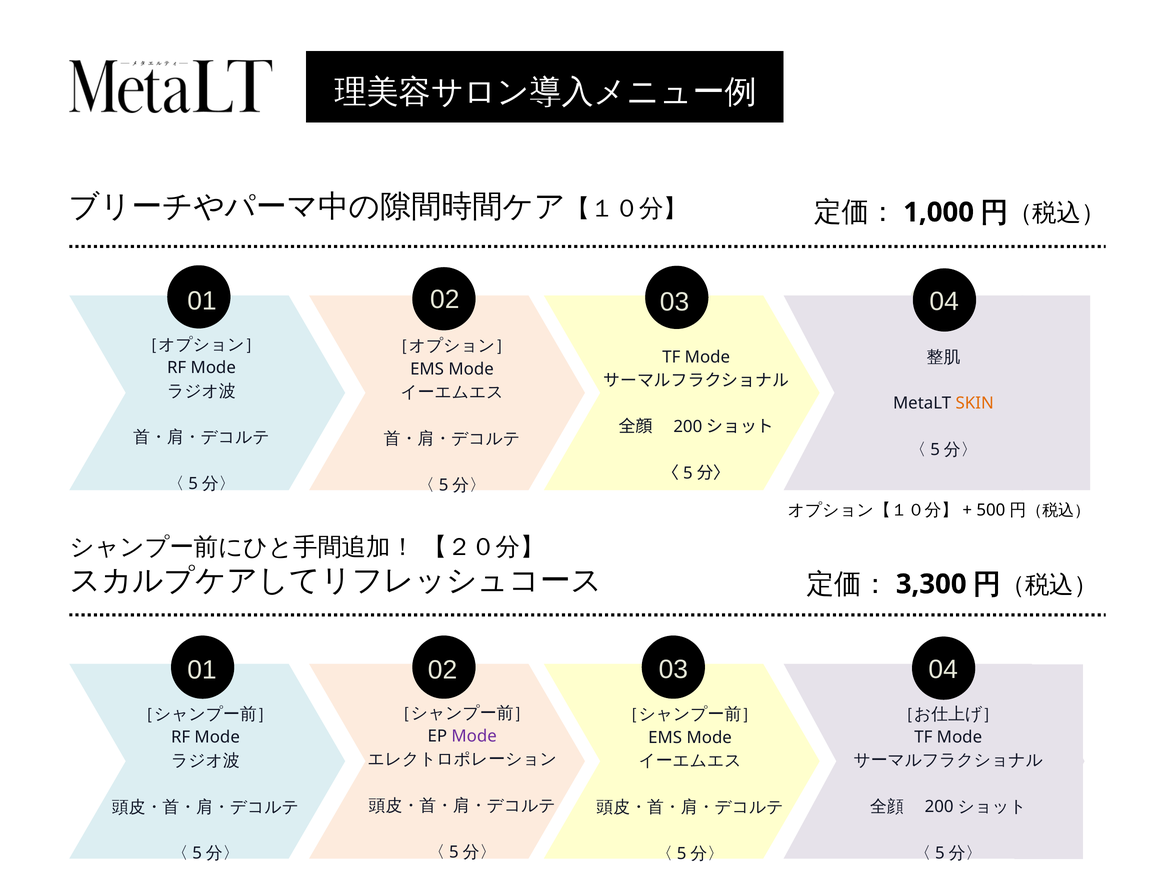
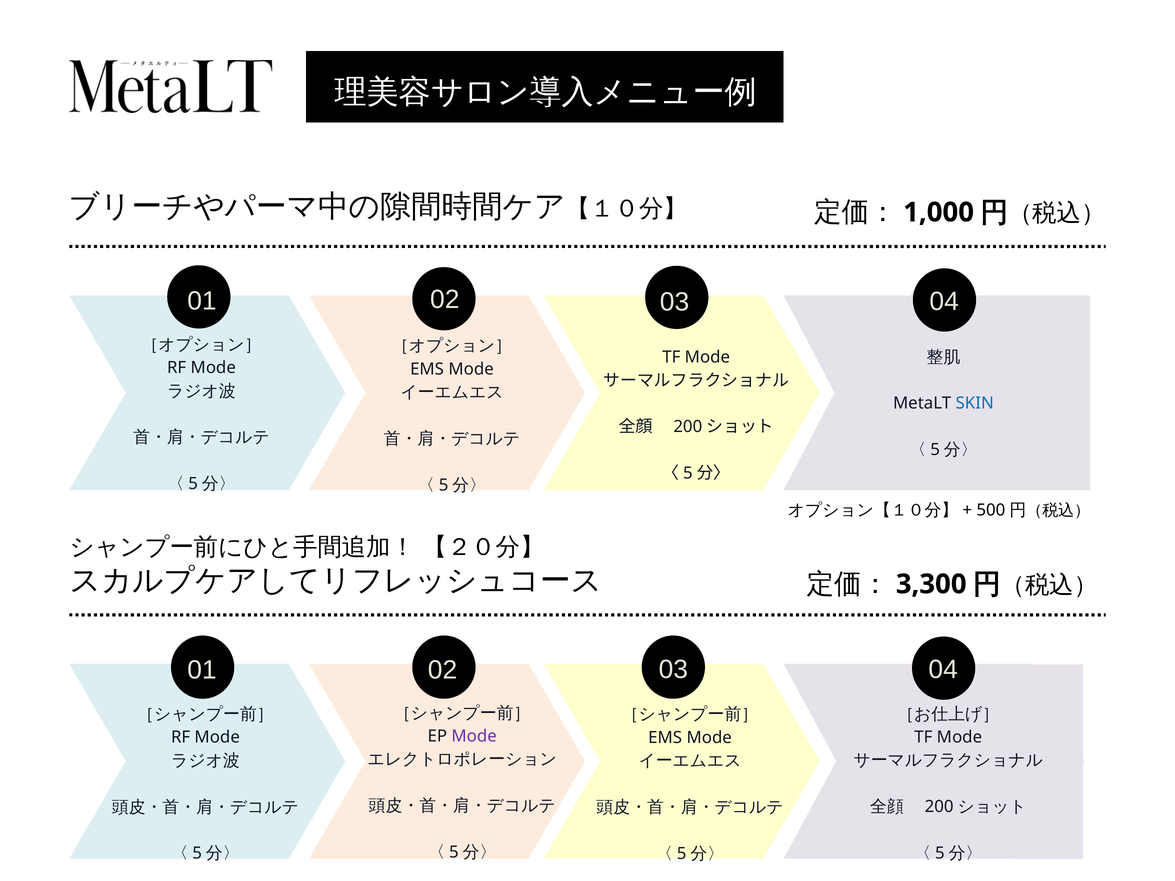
SKIN colour: orange -> blue
